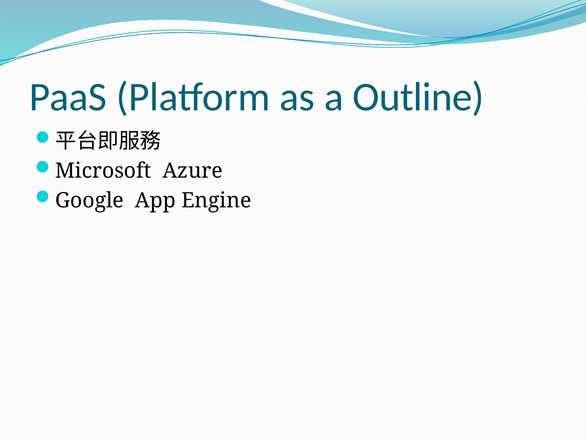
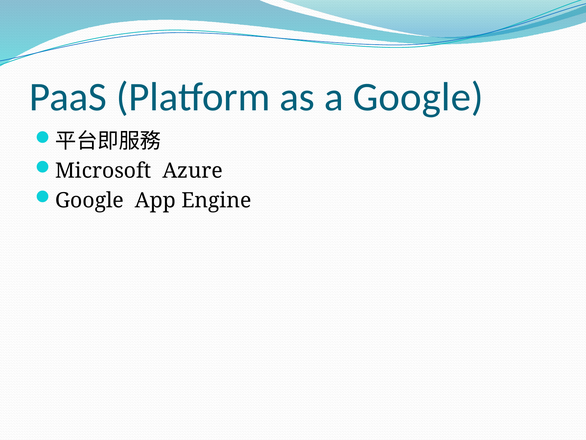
a Outline: Outline -> Google
